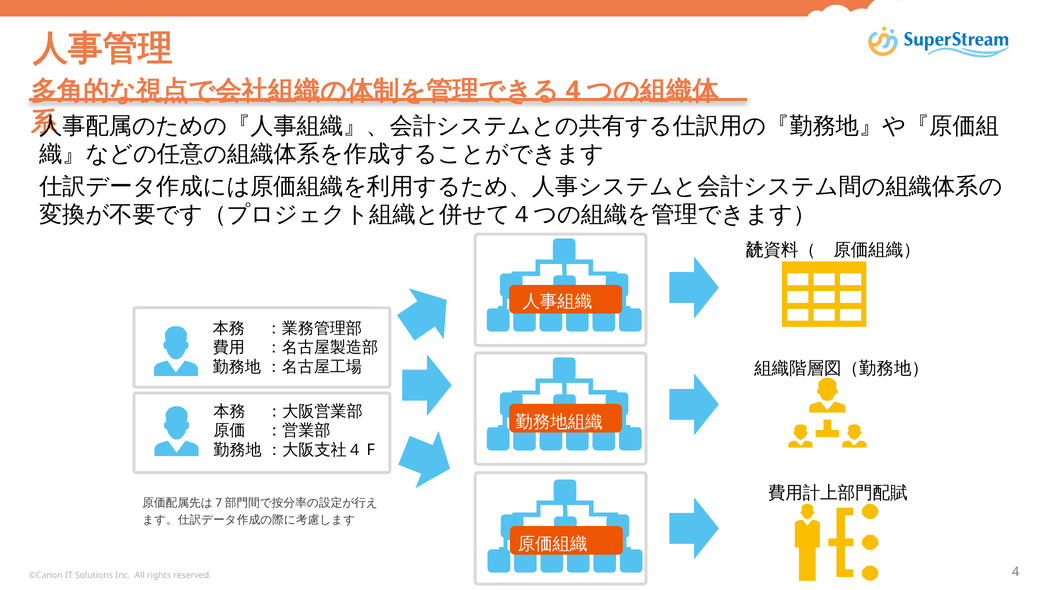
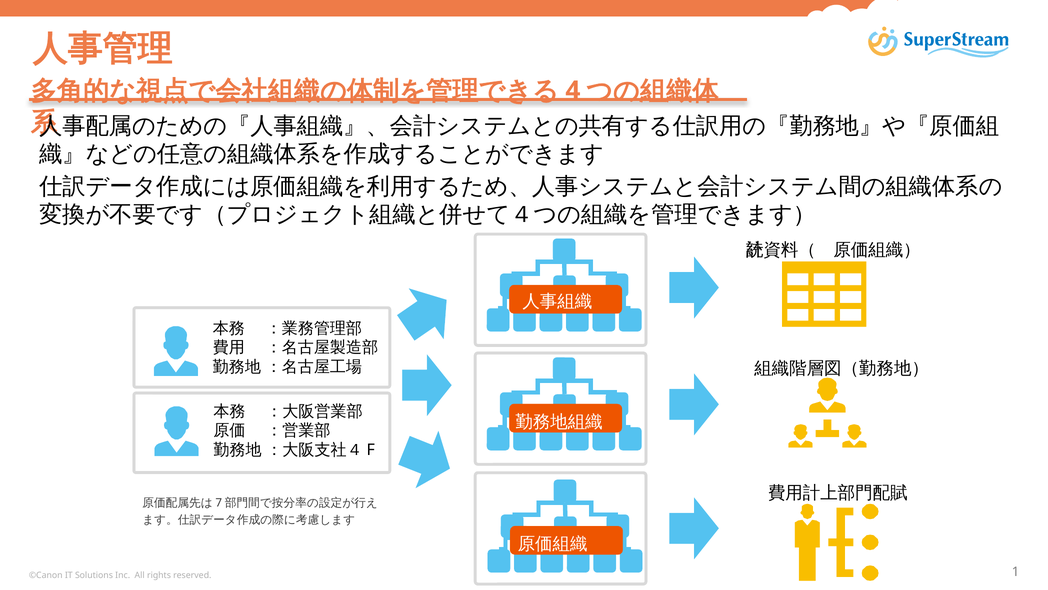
reserved 4: 4 -> 1
